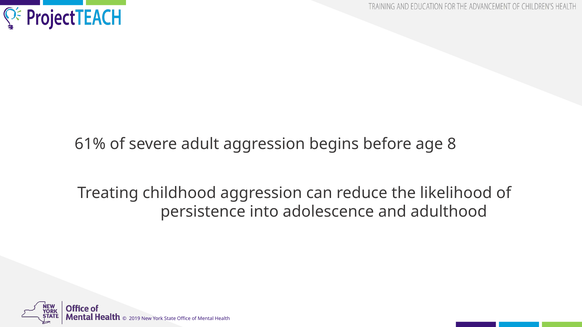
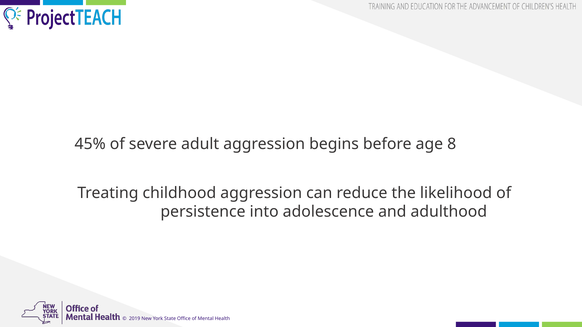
61%: 61% -> 45%
